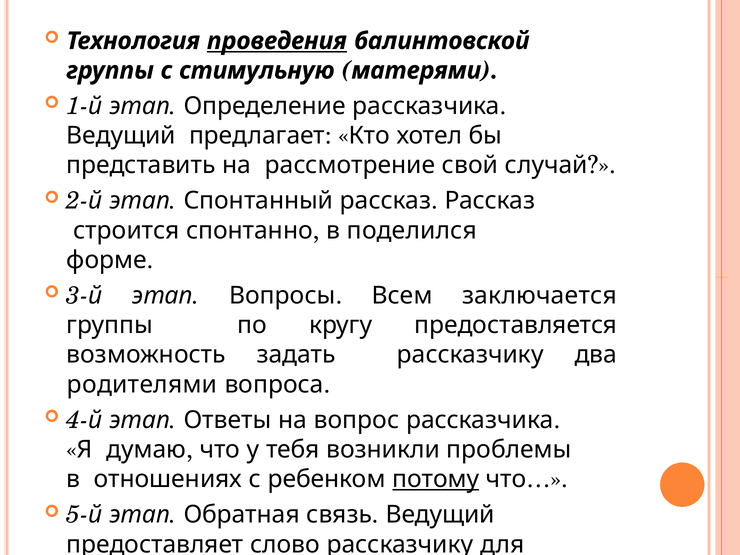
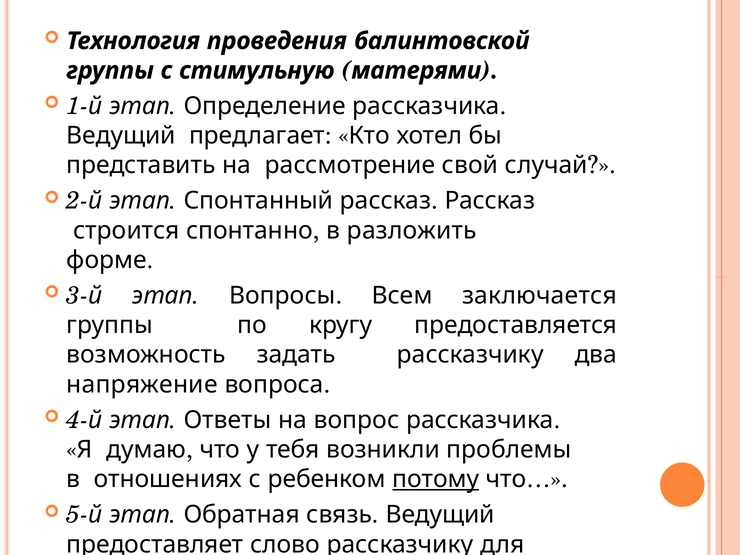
проведения underline: present -> none
поделился: поделился -> разложить
родителями: родителями -> напряжение
